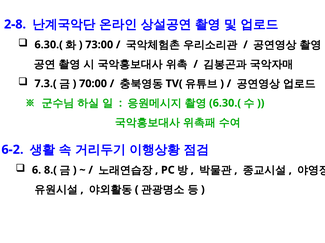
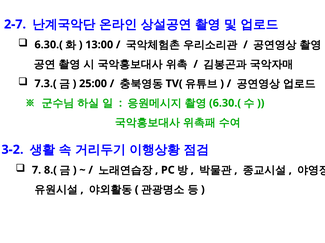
2-8: 2-8 -> 2-7
73:00: 73:00 -> 13:00
70:00: 70:00 -> 25:00
6-2: 6-2 -> 3-2
6: 6 -> 7
